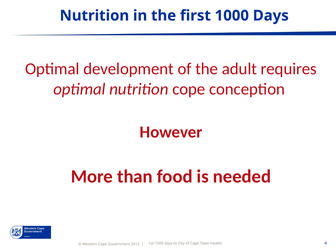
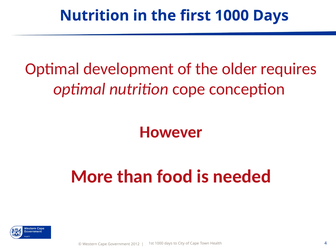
adult: adult -> older
